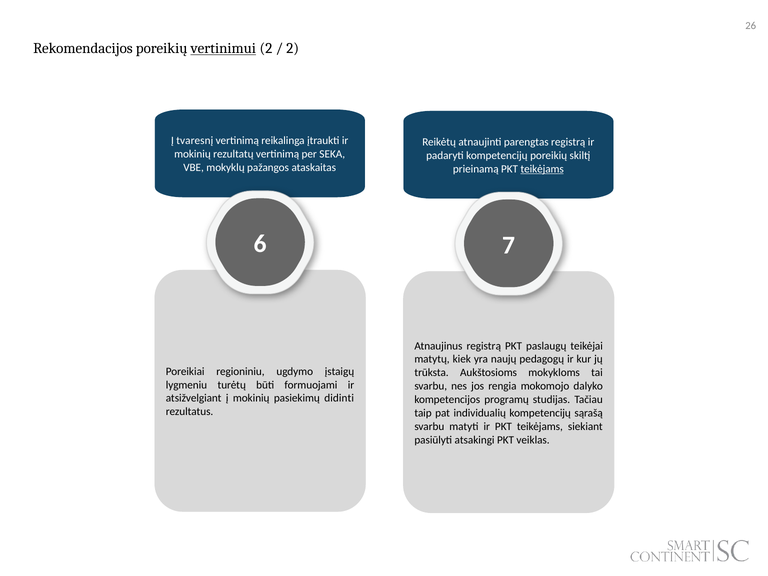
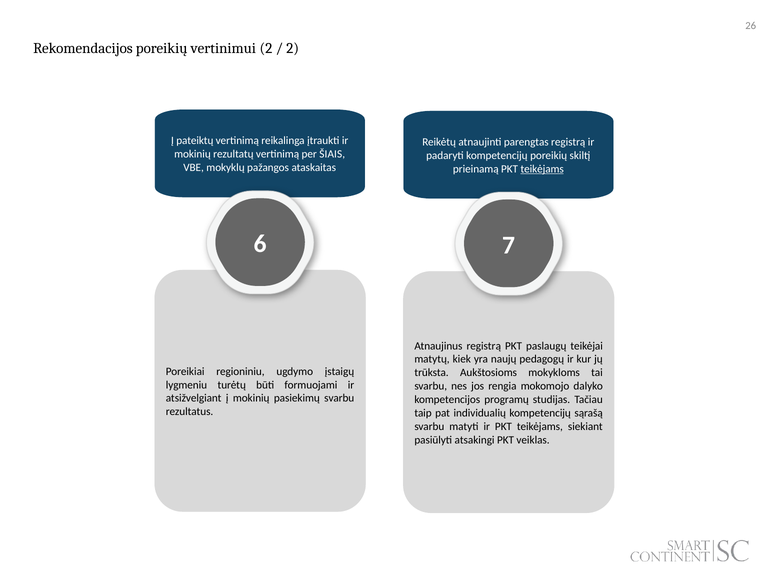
vertinimui underline: present -> none
tvaresnį: tvaresnį -> pateiktų
SEKA: SEKA -> ŠIAIS
pasiekimų didinti: didinti -> svarbu
